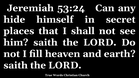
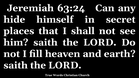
53:24: 53:24 -> 63:24
